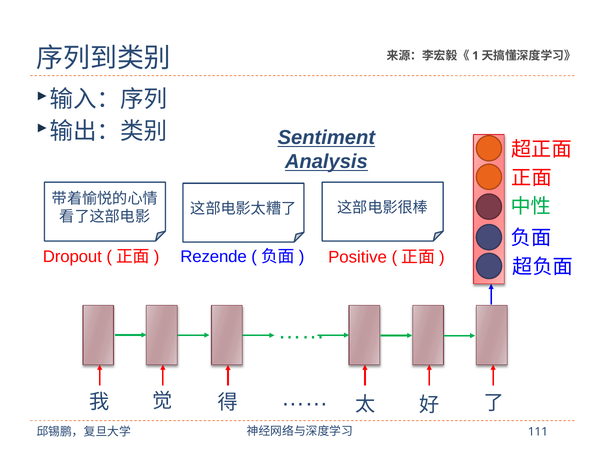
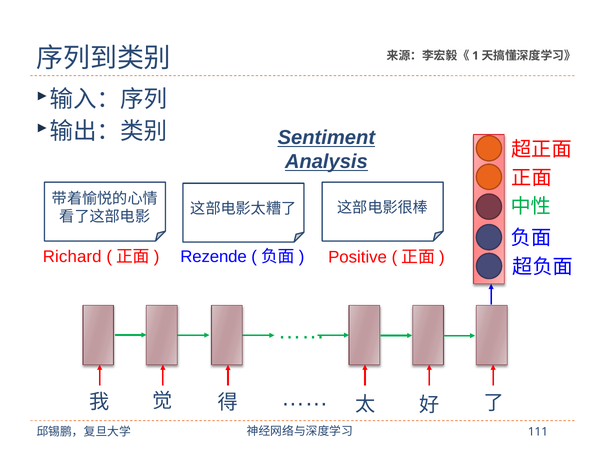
Dropout: Dropout -> Richard
